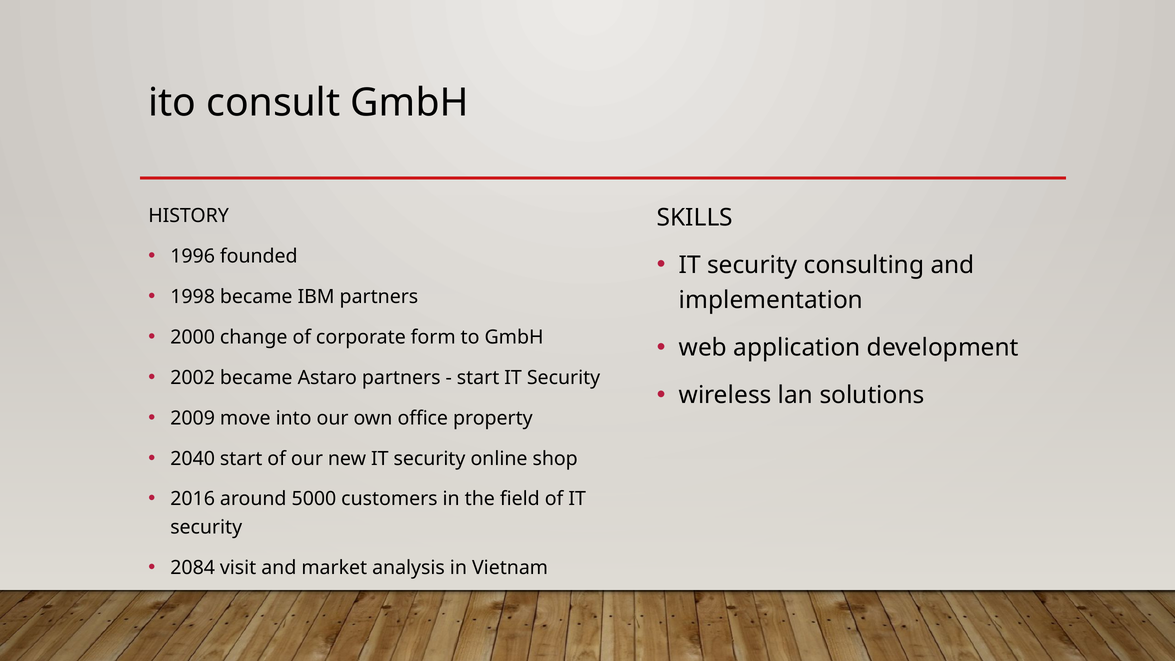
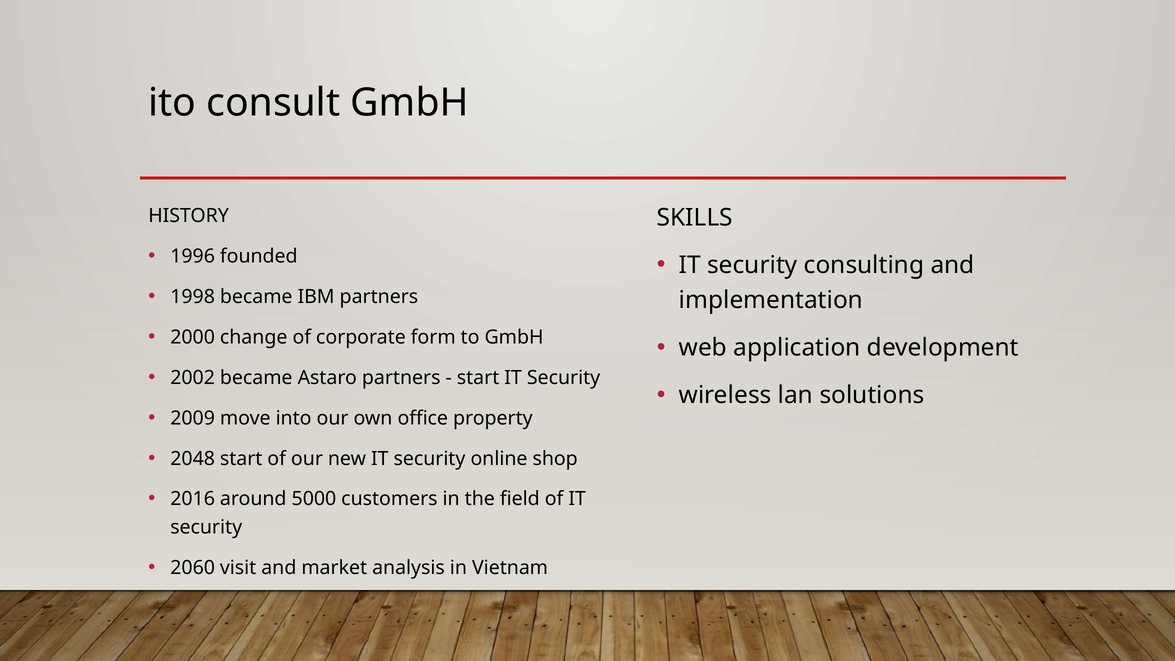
2040: 2040 -> 2048
2084: 2084 -> 2060
